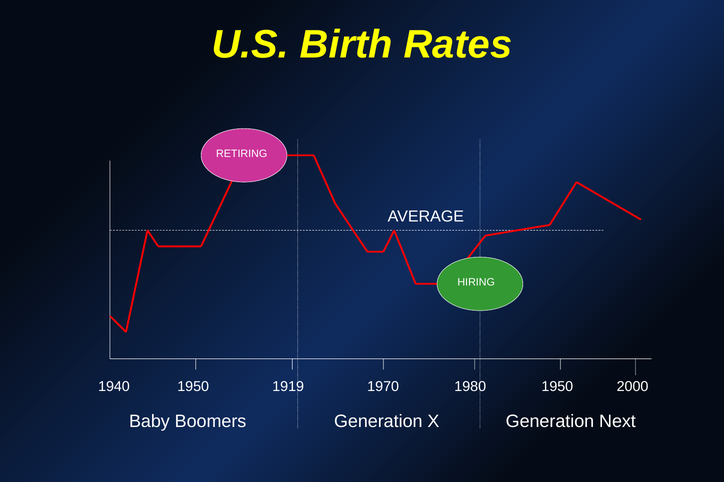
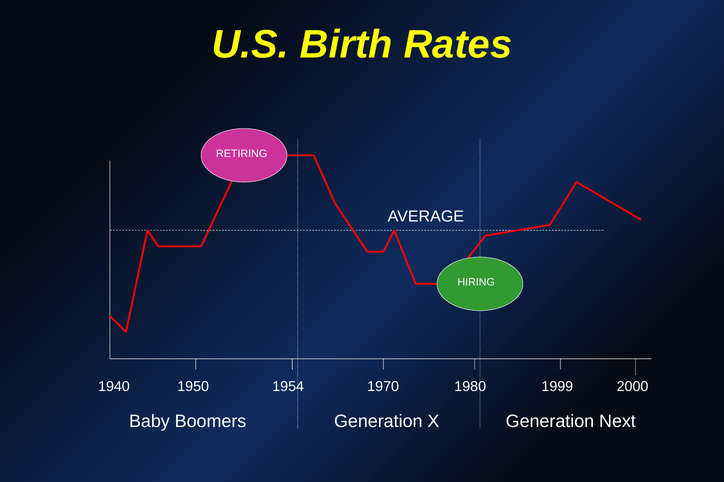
1919: 1919 -> 1954
1980 1950: 1950 -> 1999
